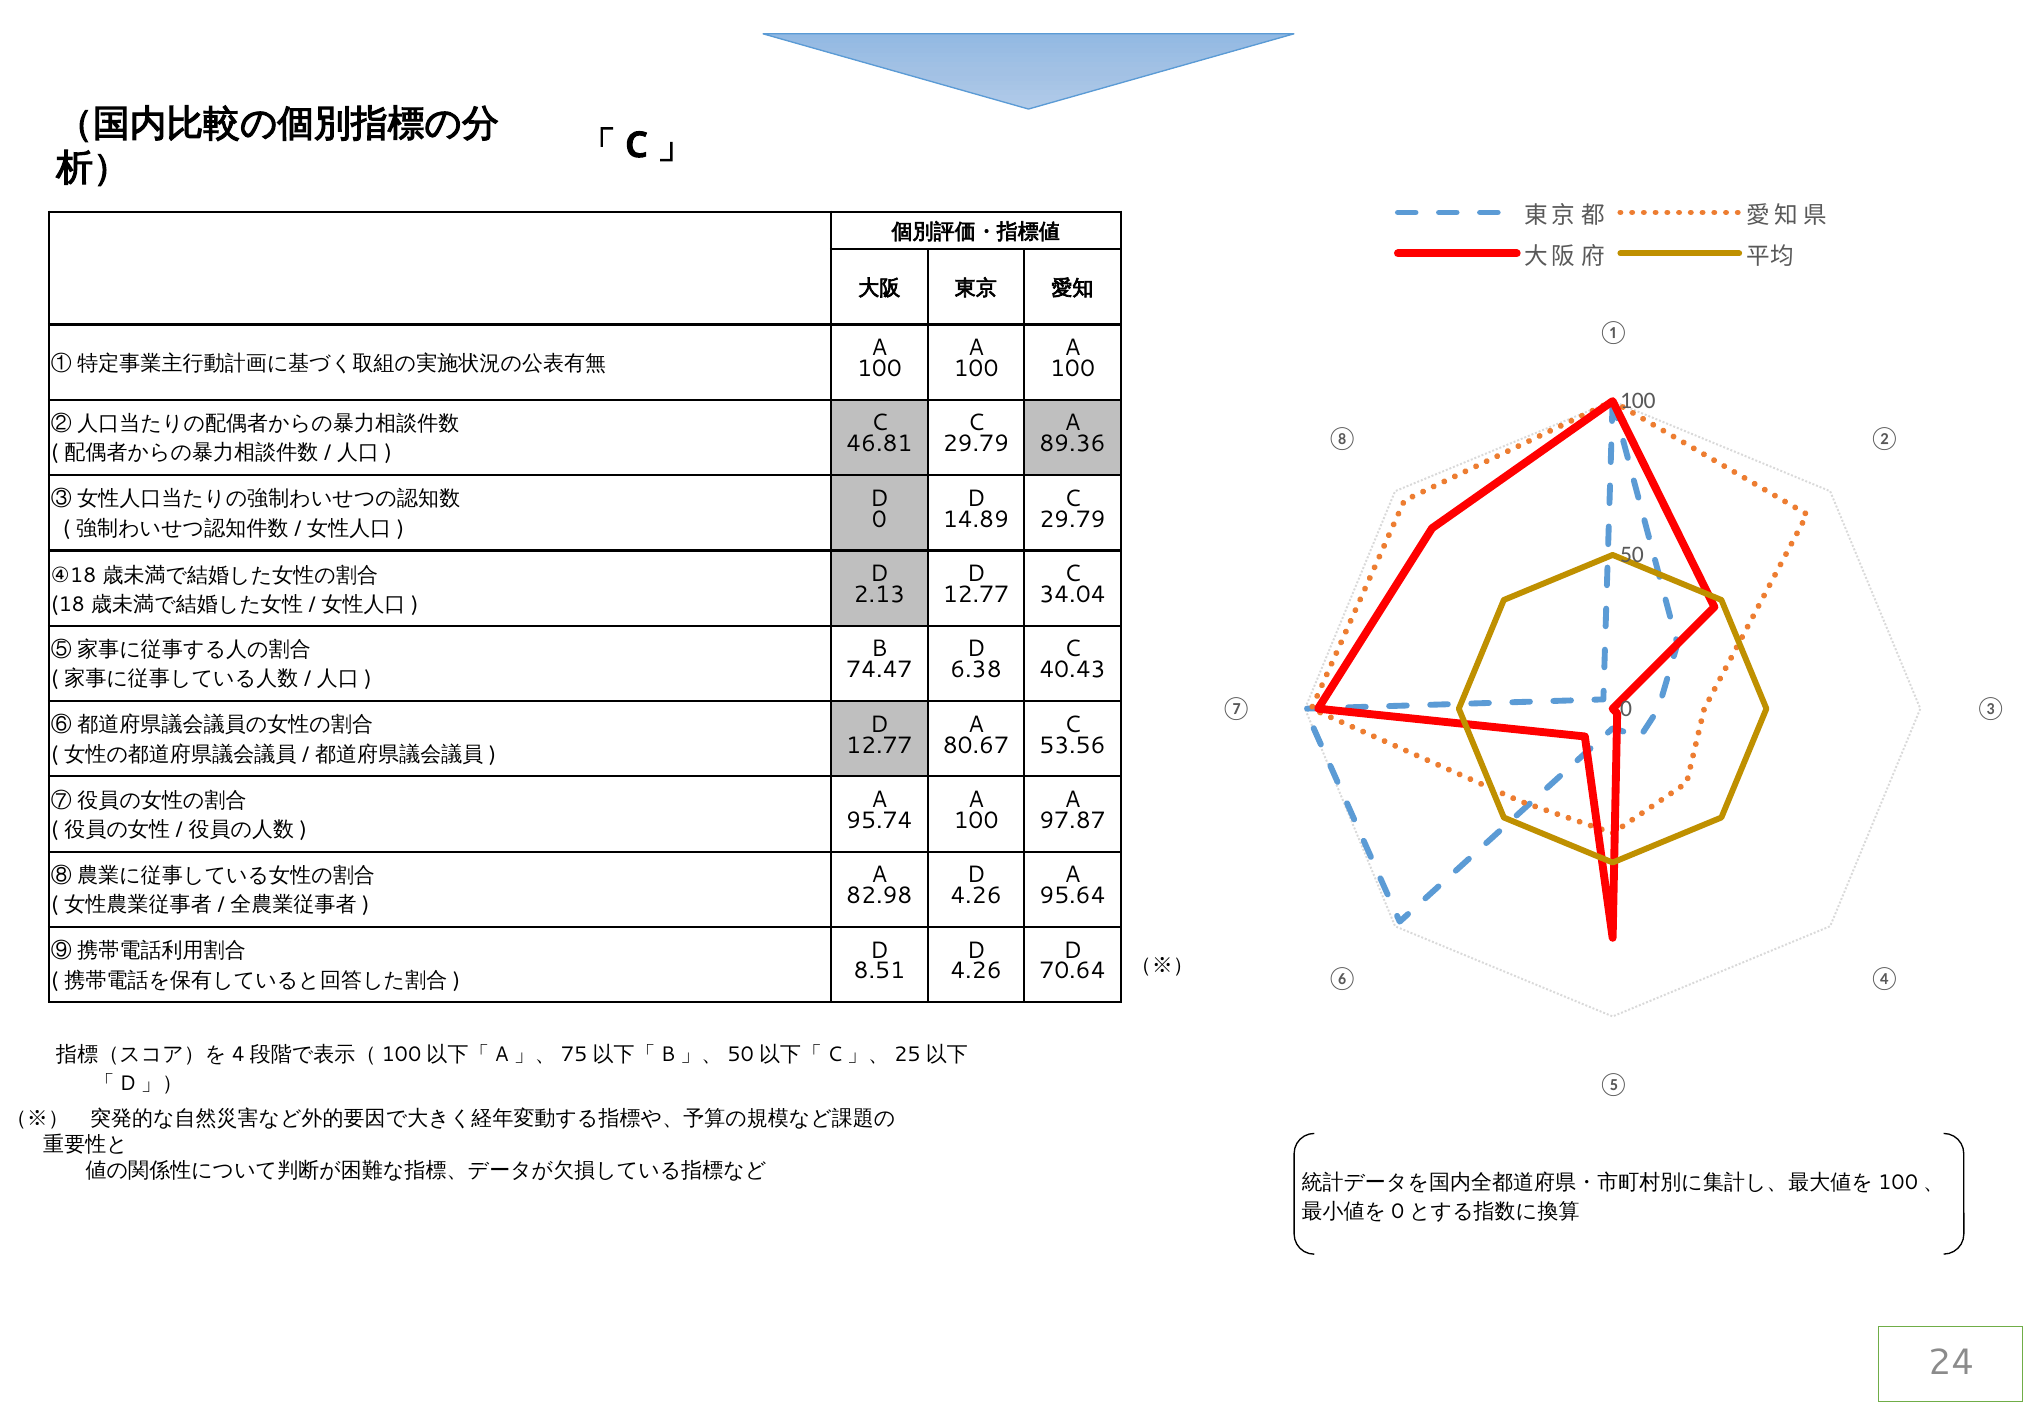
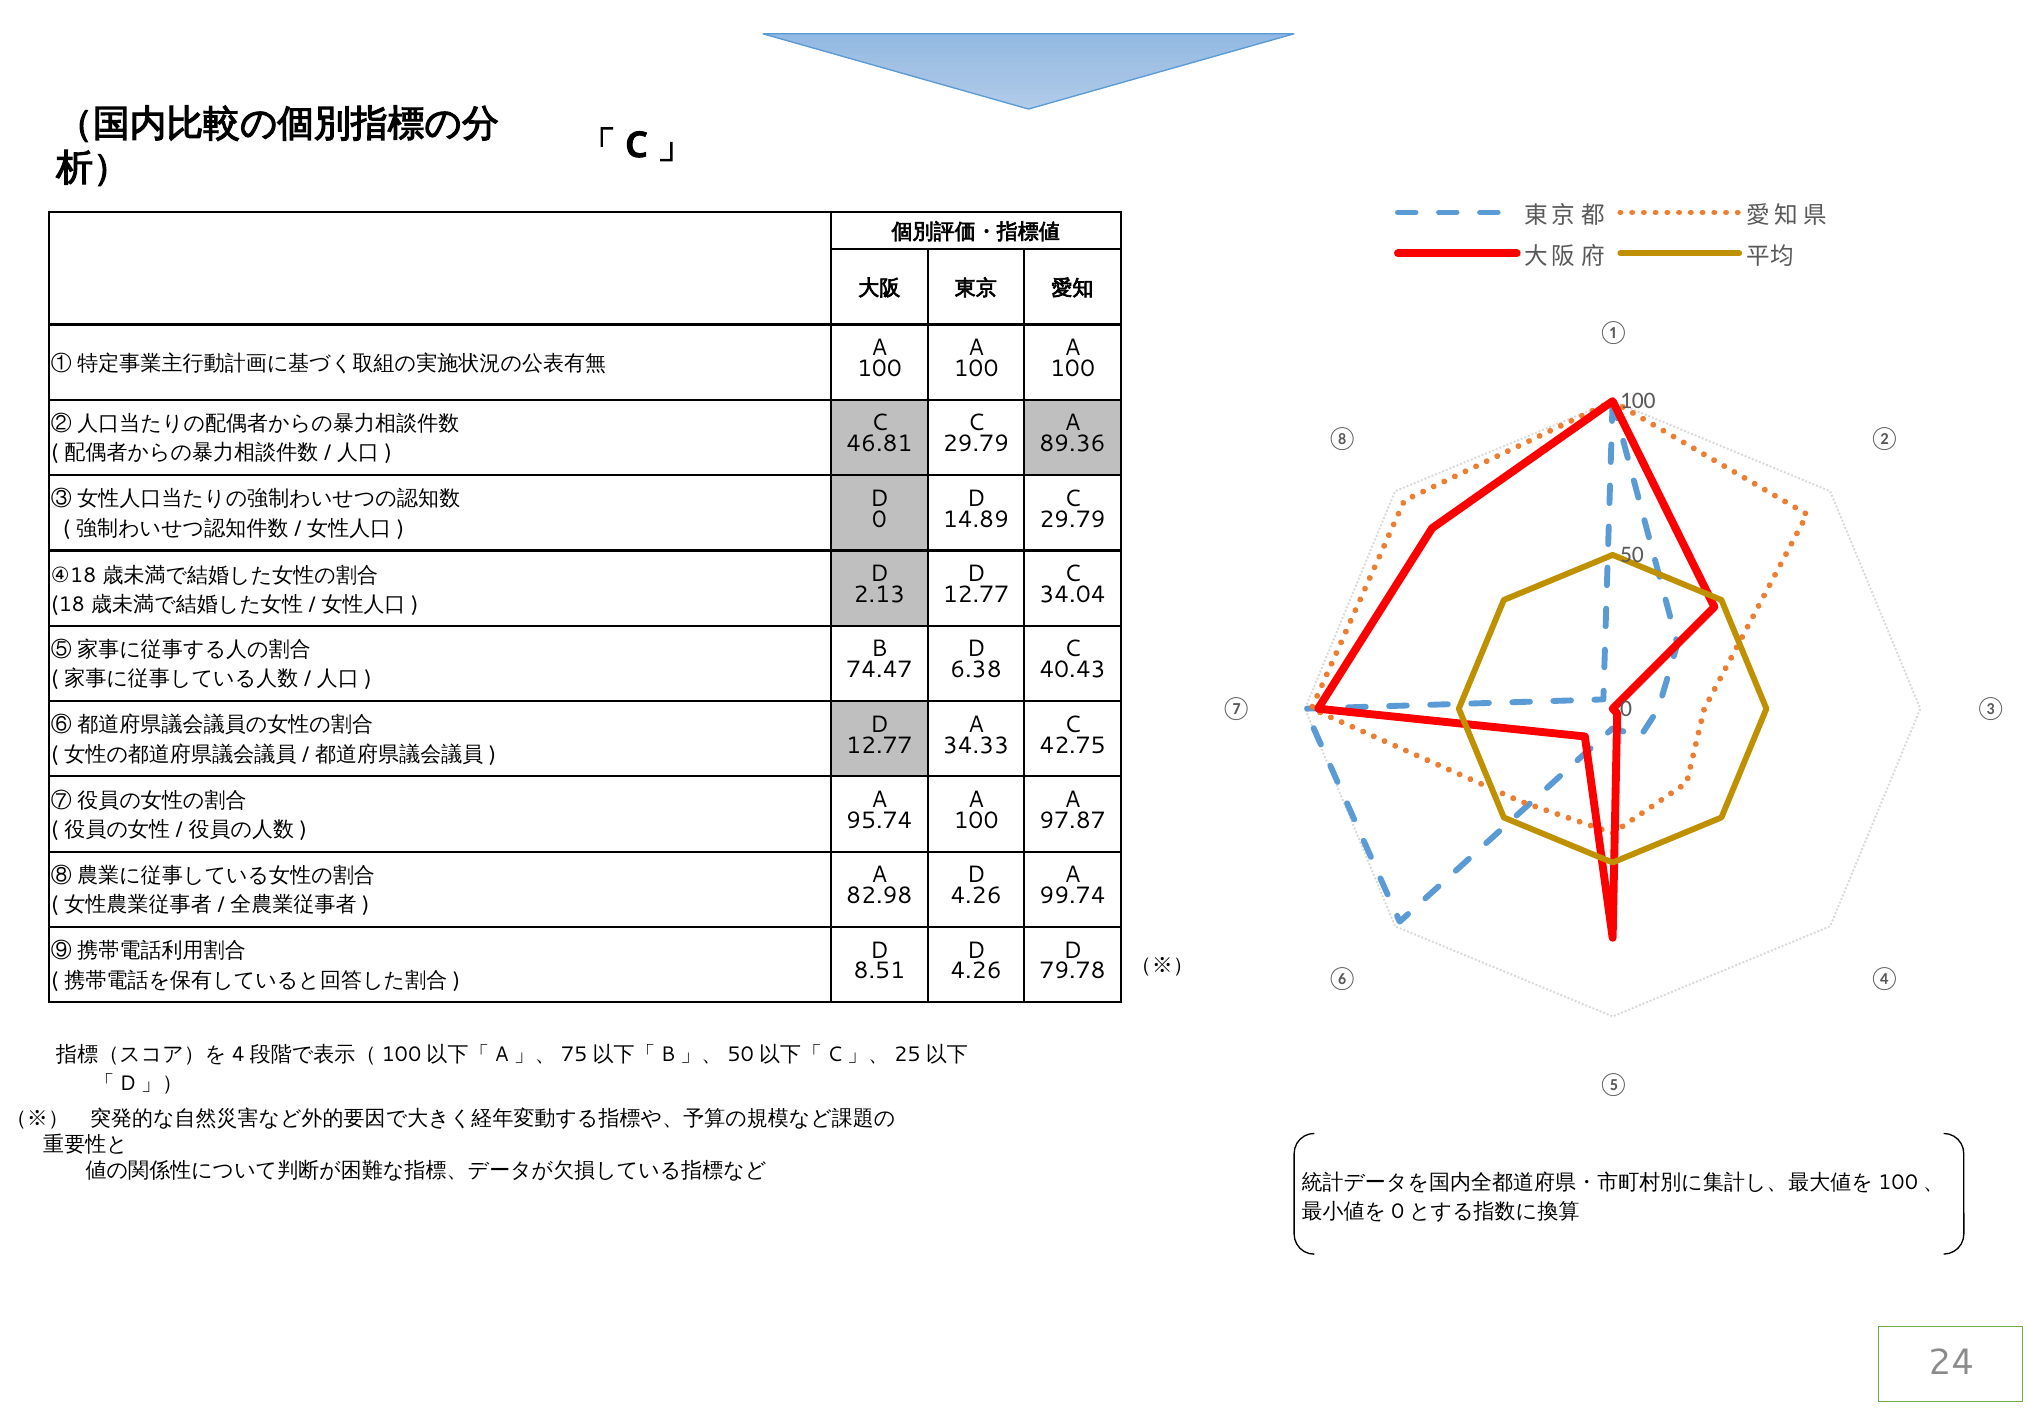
80.67: 80.67 -> 34.33
53.56: 53.56 -> 42.75
95.64: 95.64 -> 99.74
70.64: 70.64 -> 79.78
